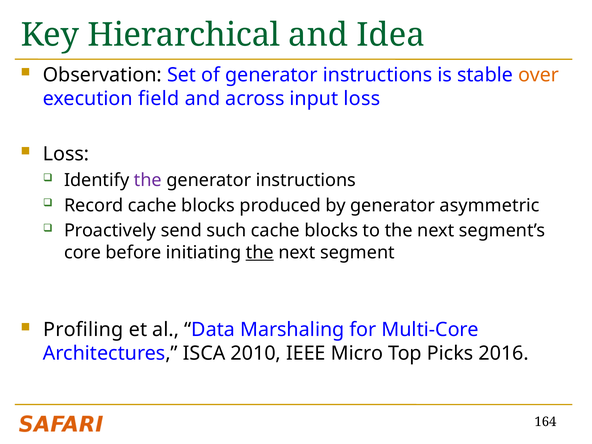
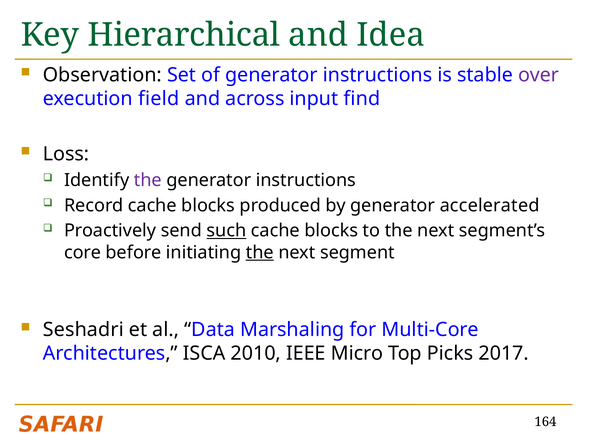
over colour: orange -> purple
input loss: loss -> find
asymmetric: asymmetric -> accelerated
such underline: none -> present
Profiling: Profiling -> Seshadri
2016: 2016 -> 2017
